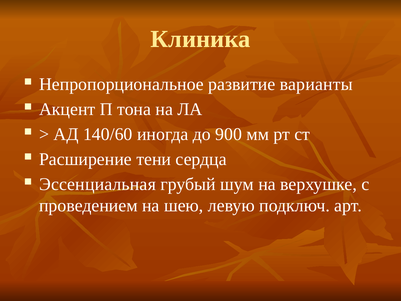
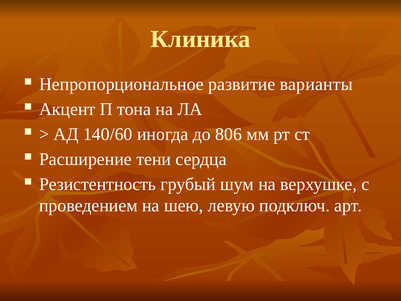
900: 900 -> 806
Эссенциальная: Эссенциальная -> Резистентность
